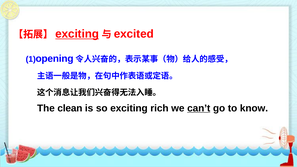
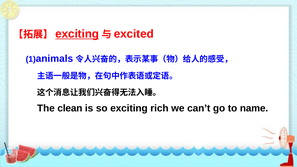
opening: opening -> animals
can’t underline: present -> none
know: know -> name
